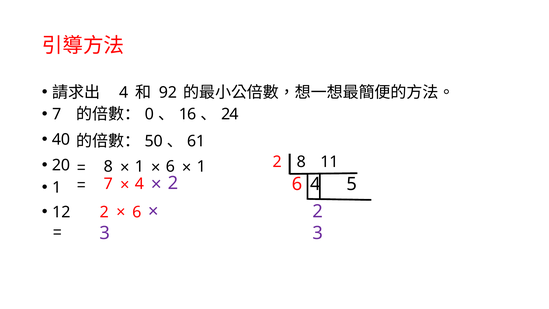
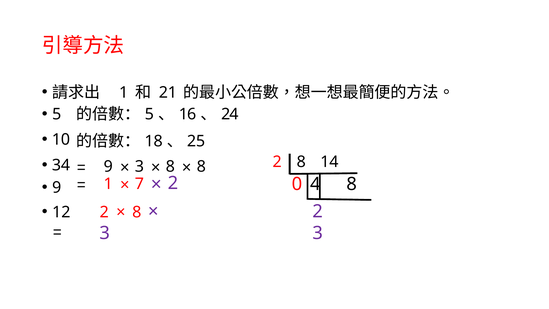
4 at (124, 92): 4 -> 1
92: 92 -> 21
7 at (57, 114): 7 -> 5
0 at (149, 114): 0 -> 5
40: 40 -> 10
50: 50 -> 18
61: 61 -> 25
20: 20 -> 34
8 at (108, 167): 8 -> 9
1 at (139, 167): 1 -> 3
6 at (170, 167): 6 -> 8
1 at (201, 167): 1 -> 8
11: 11 -> 14
1 at (57, 188): 1 -> 9
7 at (108, 184): 7 -> 1
4 at (139, 184): 4 -> 7
2 6: 6 -> 0
4 5: 5 -> 8
6 at (137, 212): 6 -> 8
